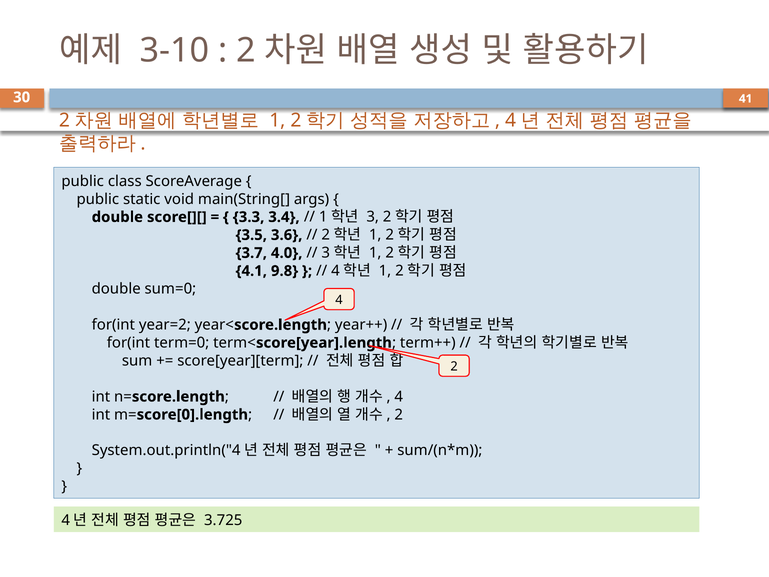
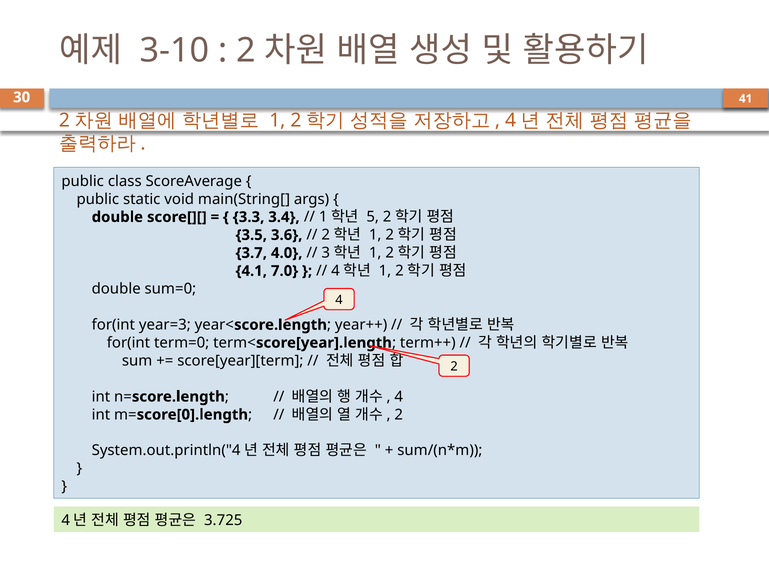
3: 3 -> 5
9.8: 9.8 -> 7.0
year=2: year=2 -> year=3
